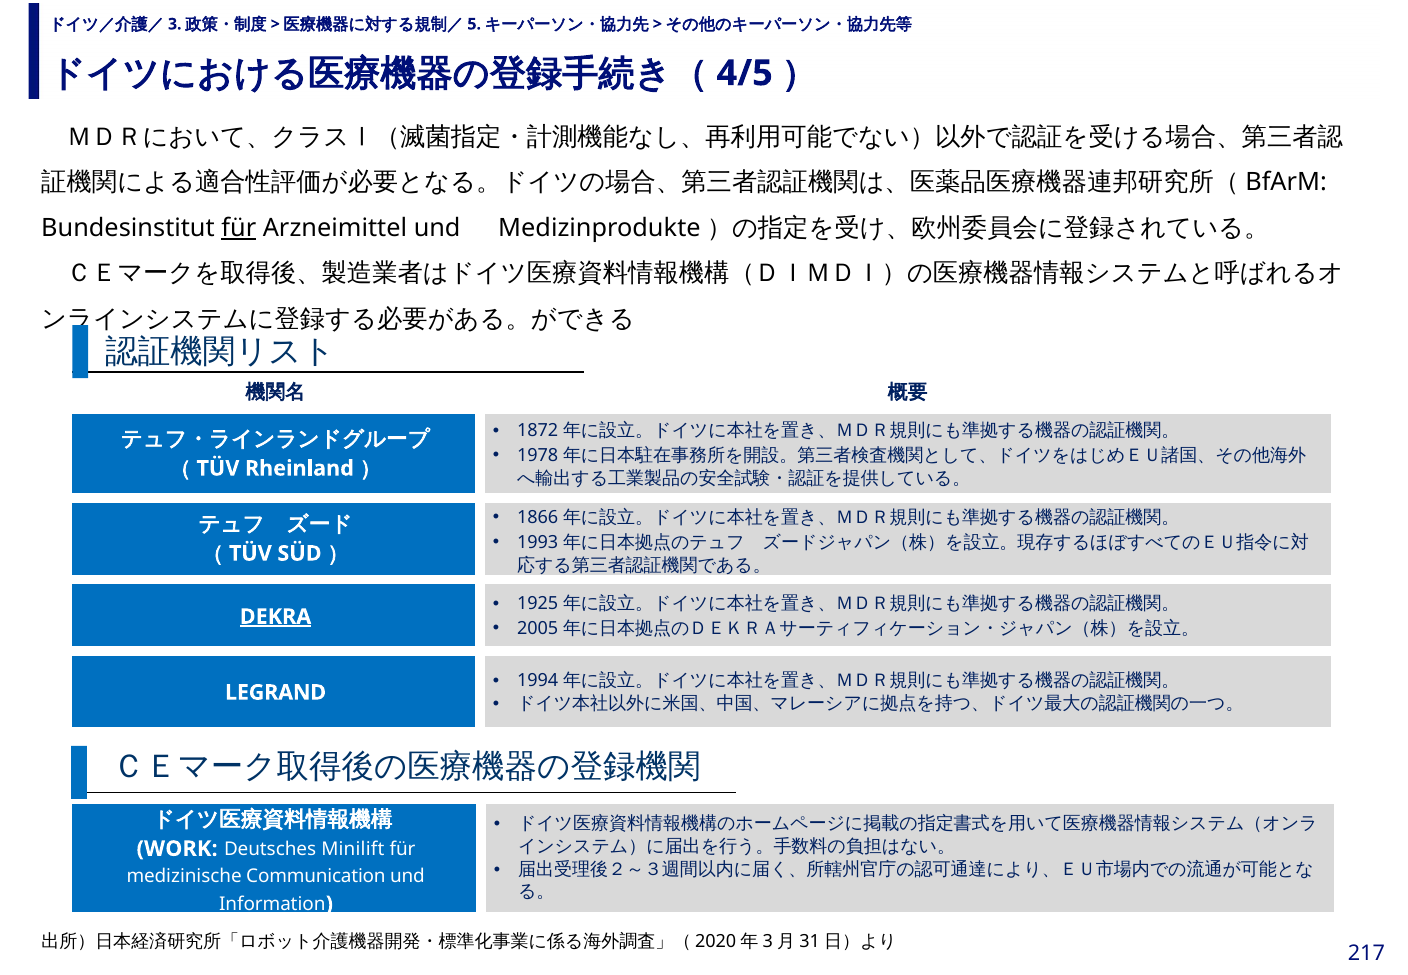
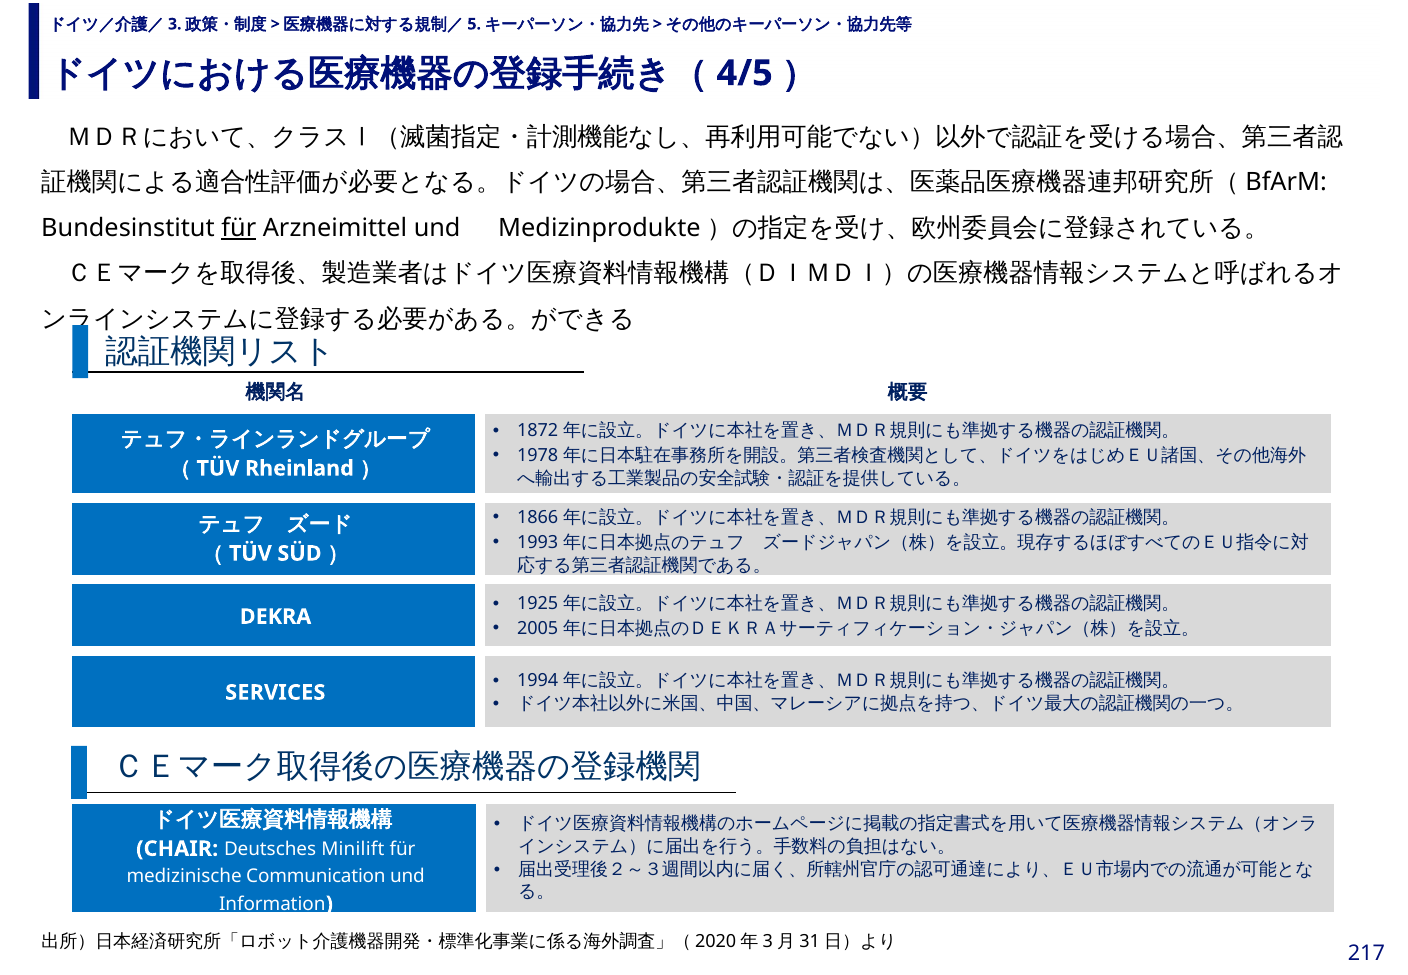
DEKRA underline: present -> none
LEGRAND: LEGRAND -> SERVICES
WORK: WORK -> CHAIR
